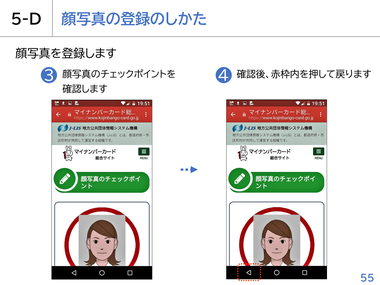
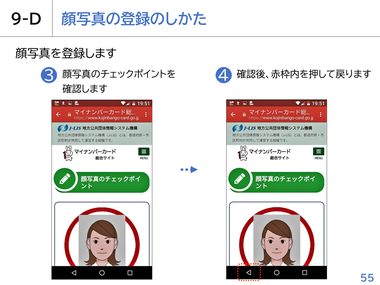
5-D: 5-D -> 9-D
